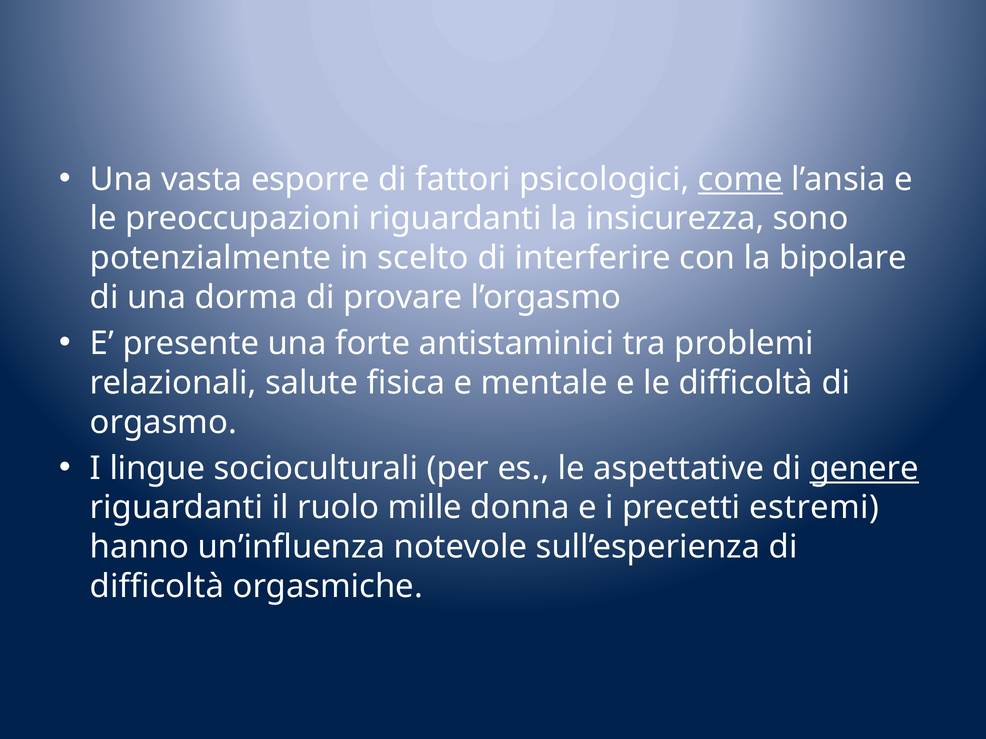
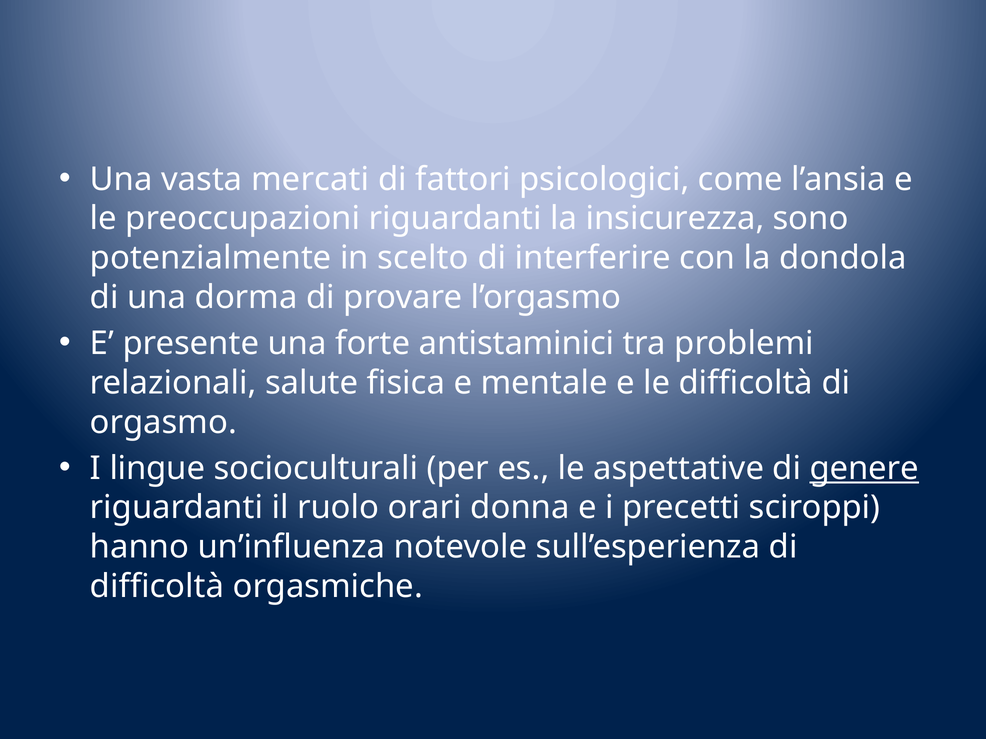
esporre: esporre -> mercati
come underline: present -> none
bipolare: bipolare -> dondola
mille: mille -> orari
estremi: estremi -> sciroppi
